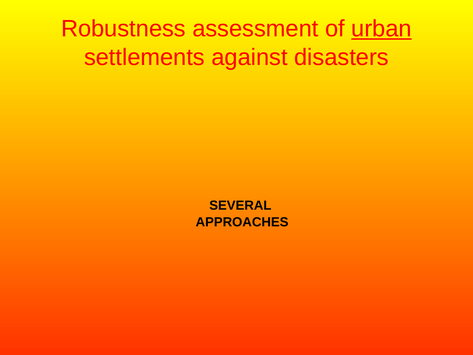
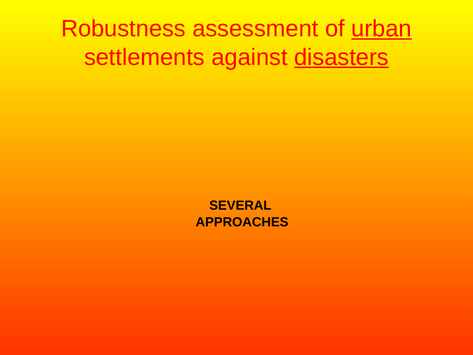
disasters underline: none -> present
